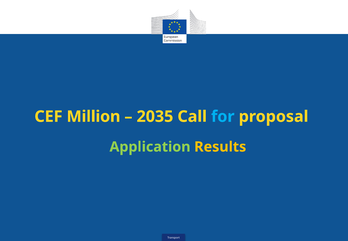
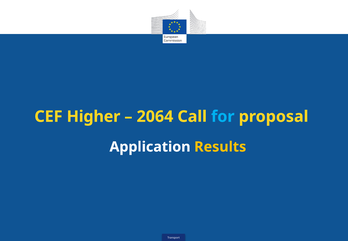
Million: Million -> Higher
2035: 2035 -> 2064
Application colour: light green -> white
